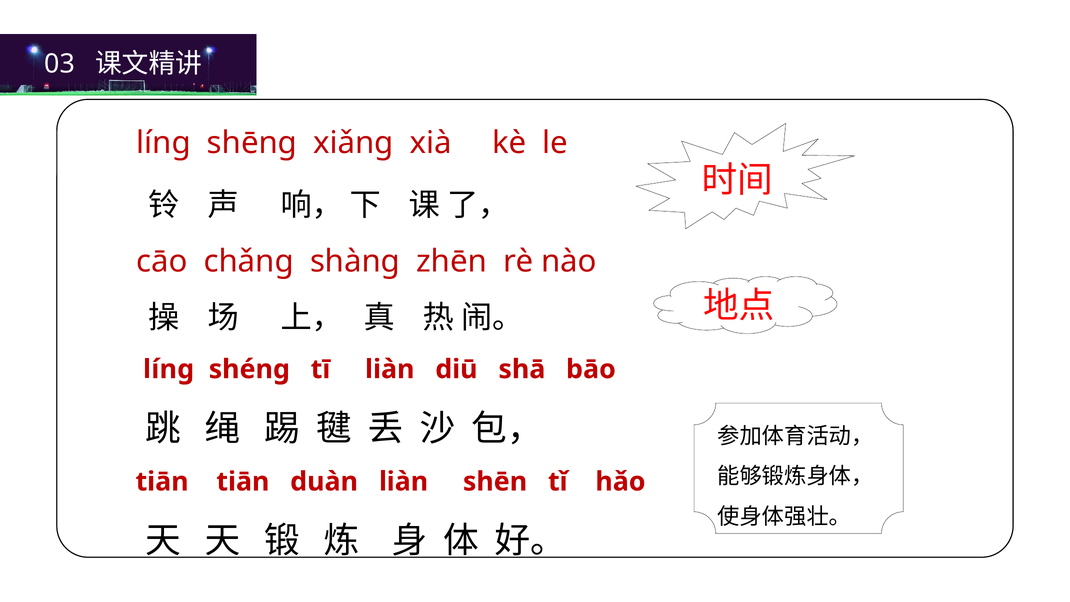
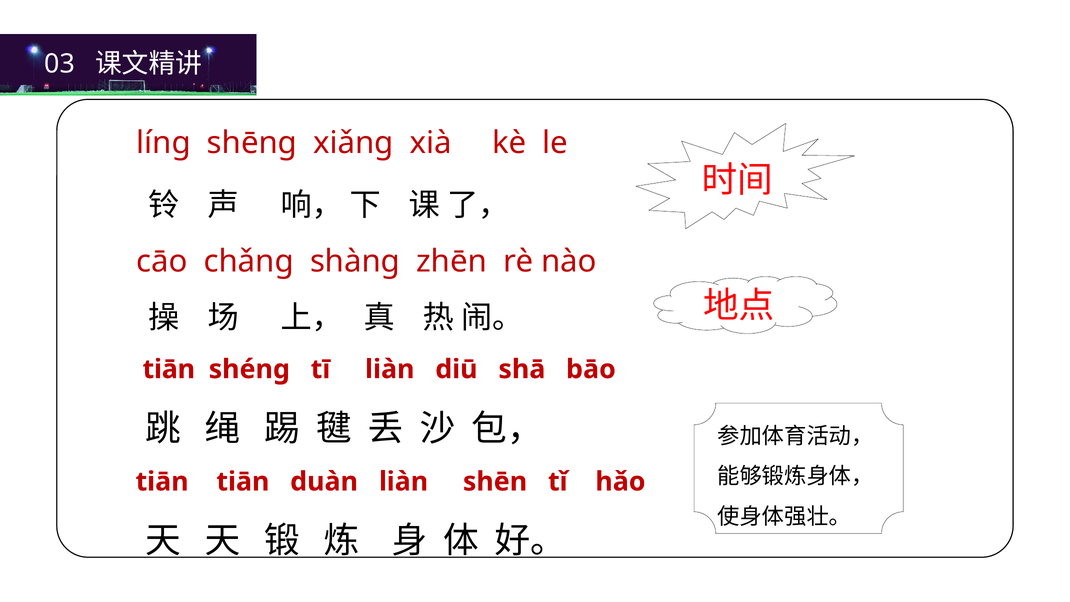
líng at (169, 369): líng -> tiān
